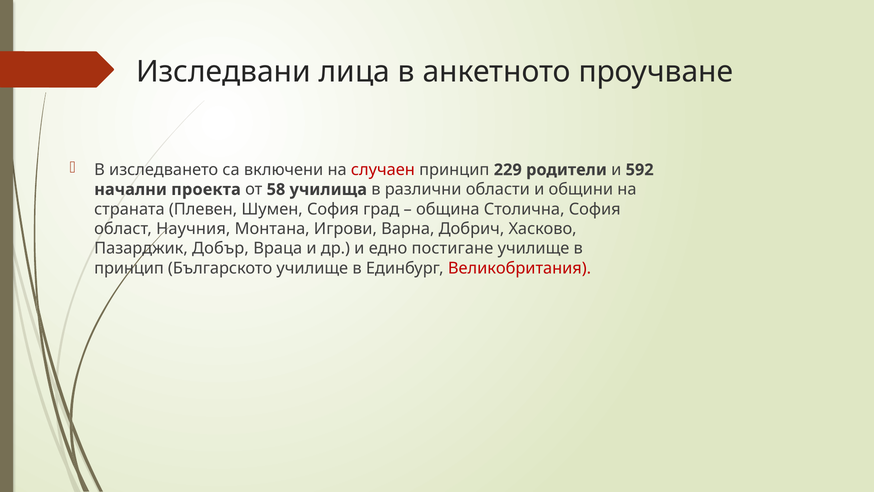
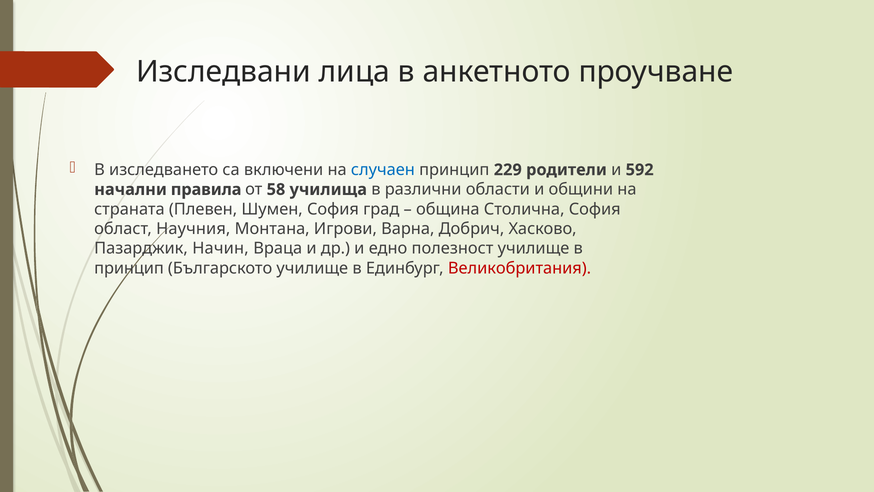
случаен colour: red -> blue
проекта: проекта -> правила
Добър: Добър -> Начин
постигане: постигане -> полезност
